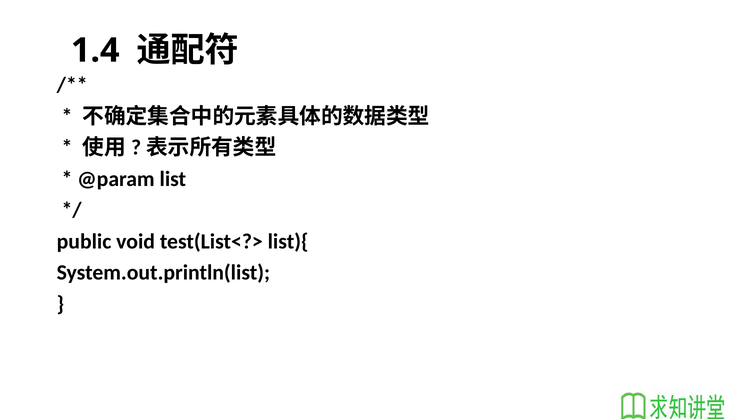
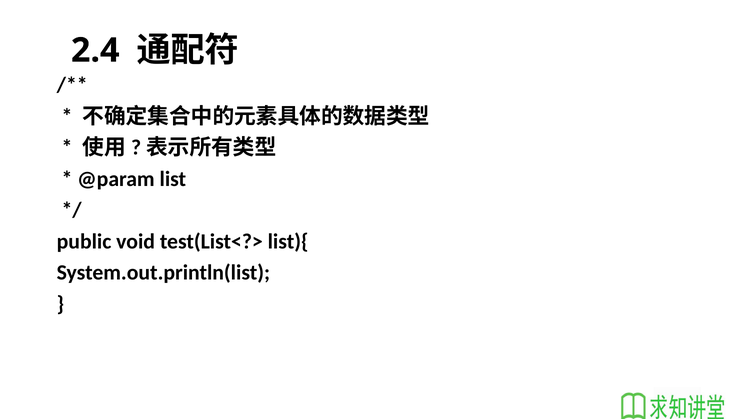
1.4: 1.4 -> 2.4
